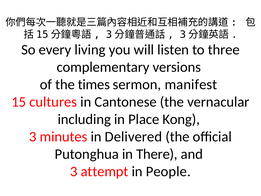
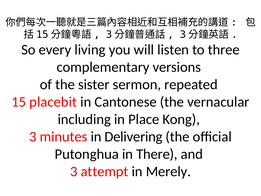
times: times -> sister
manifest: manifest -> repeated
cultures: cultures -> placebit
Delivered: Delivered -> Delivering
People: People -> Merely
